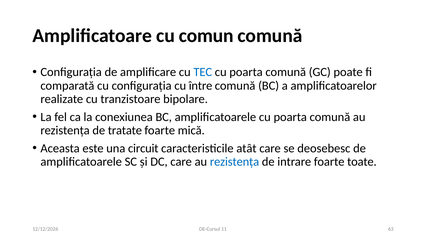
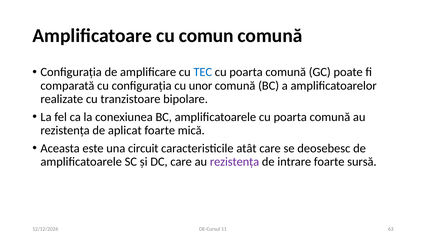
între: între -> unor
tratate: tratate -> aplicat
rezistența at (235, 161) colour: blue -> purple
toate: toate -> sursă
